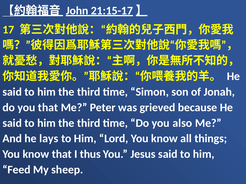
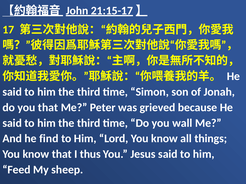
also: also -> wall
lays: lays -> find
